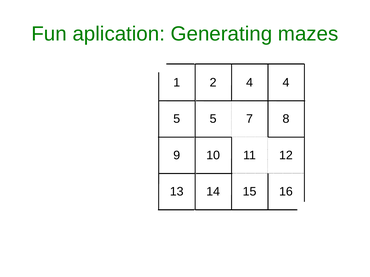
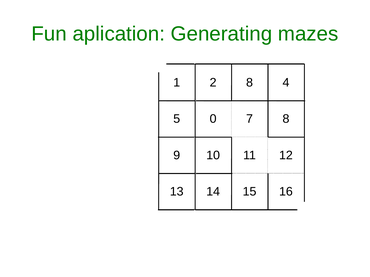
2 4: 4 -> 8
5 5: 5 -> 0
